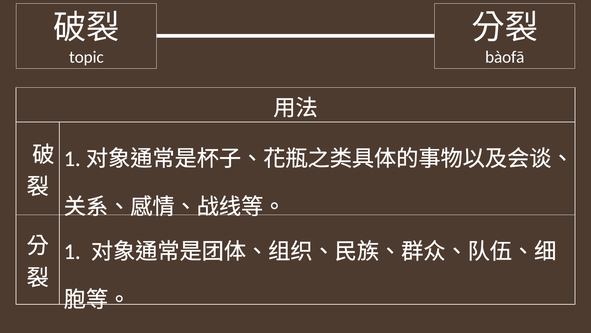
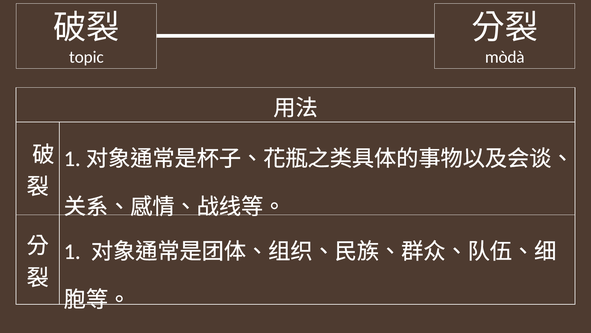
bàofā: bàofā -> mòdà
